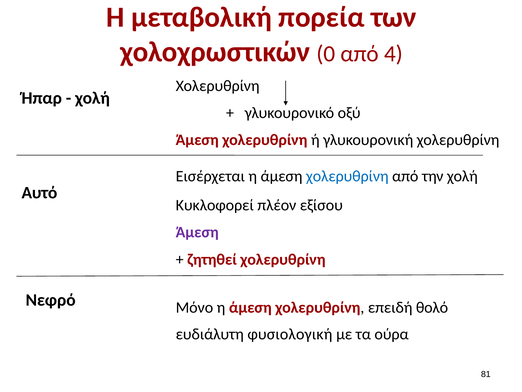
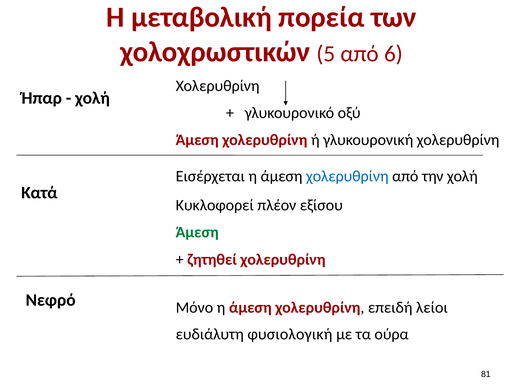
0: 0 -> 5
4: 4 -> 6
Αυτό: Αυτό -> Κατά
Άμεση at (197, 232) colour: purple -> green
θολό: θολό -> λείοι
